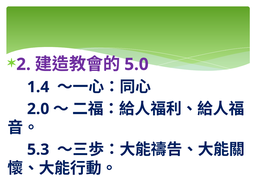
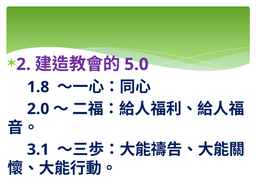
1.4: 1.4 -> 1.8
5.3: 5.3 -> 3.1
